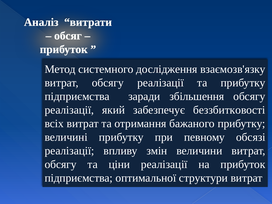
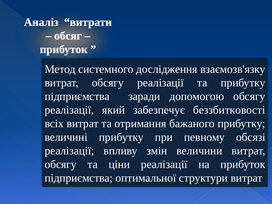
збільшення: збільшення -> допомогою
